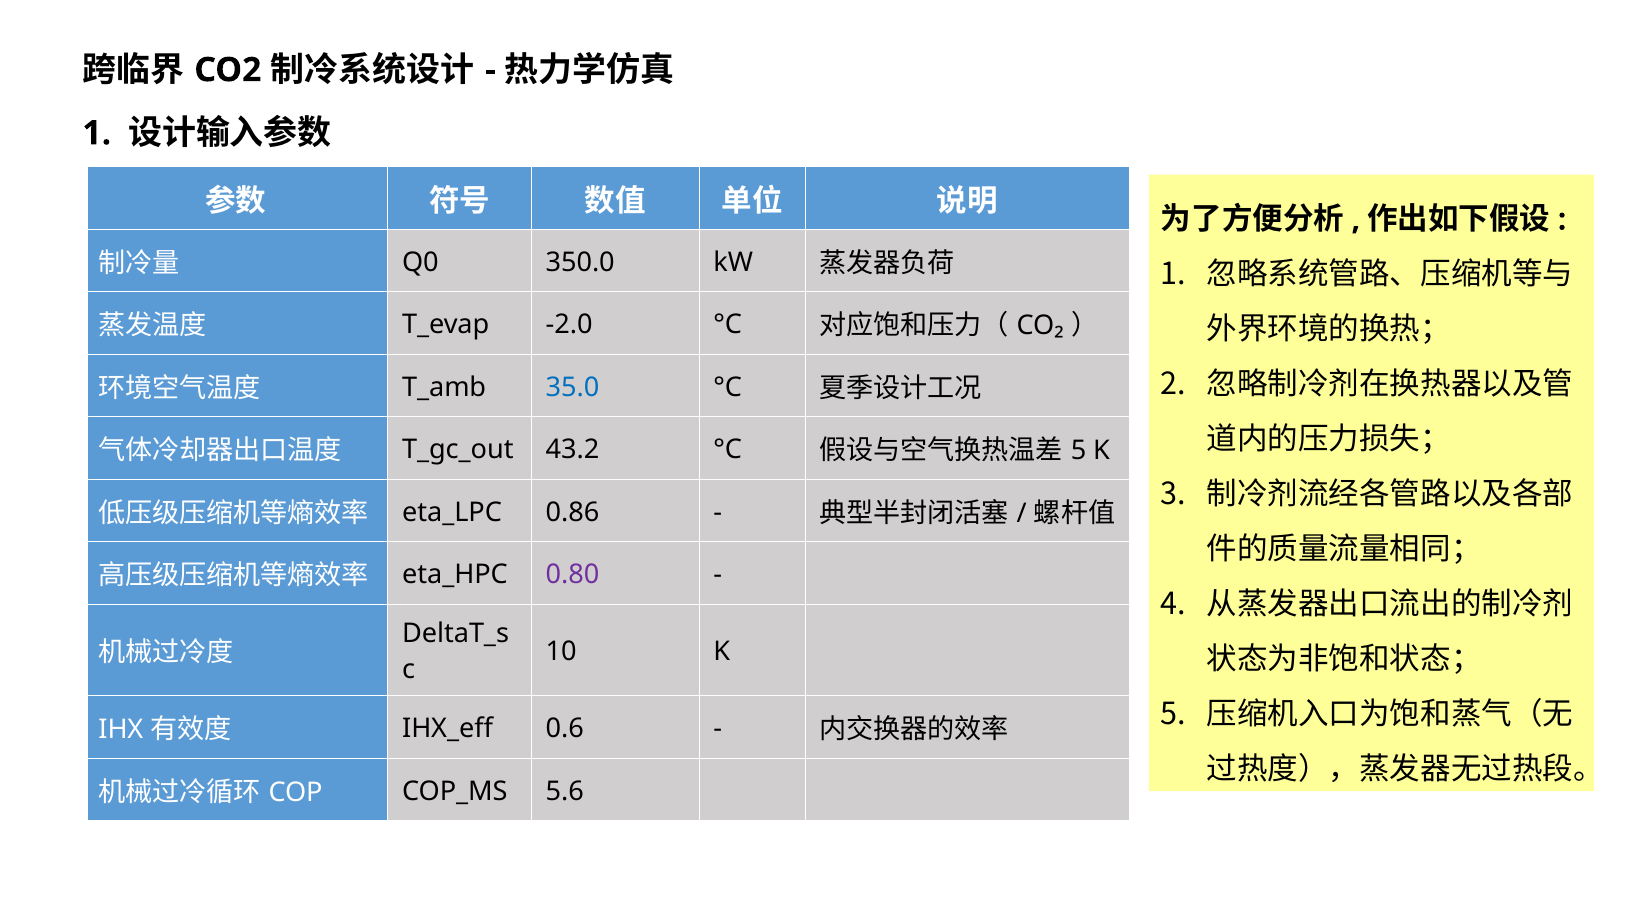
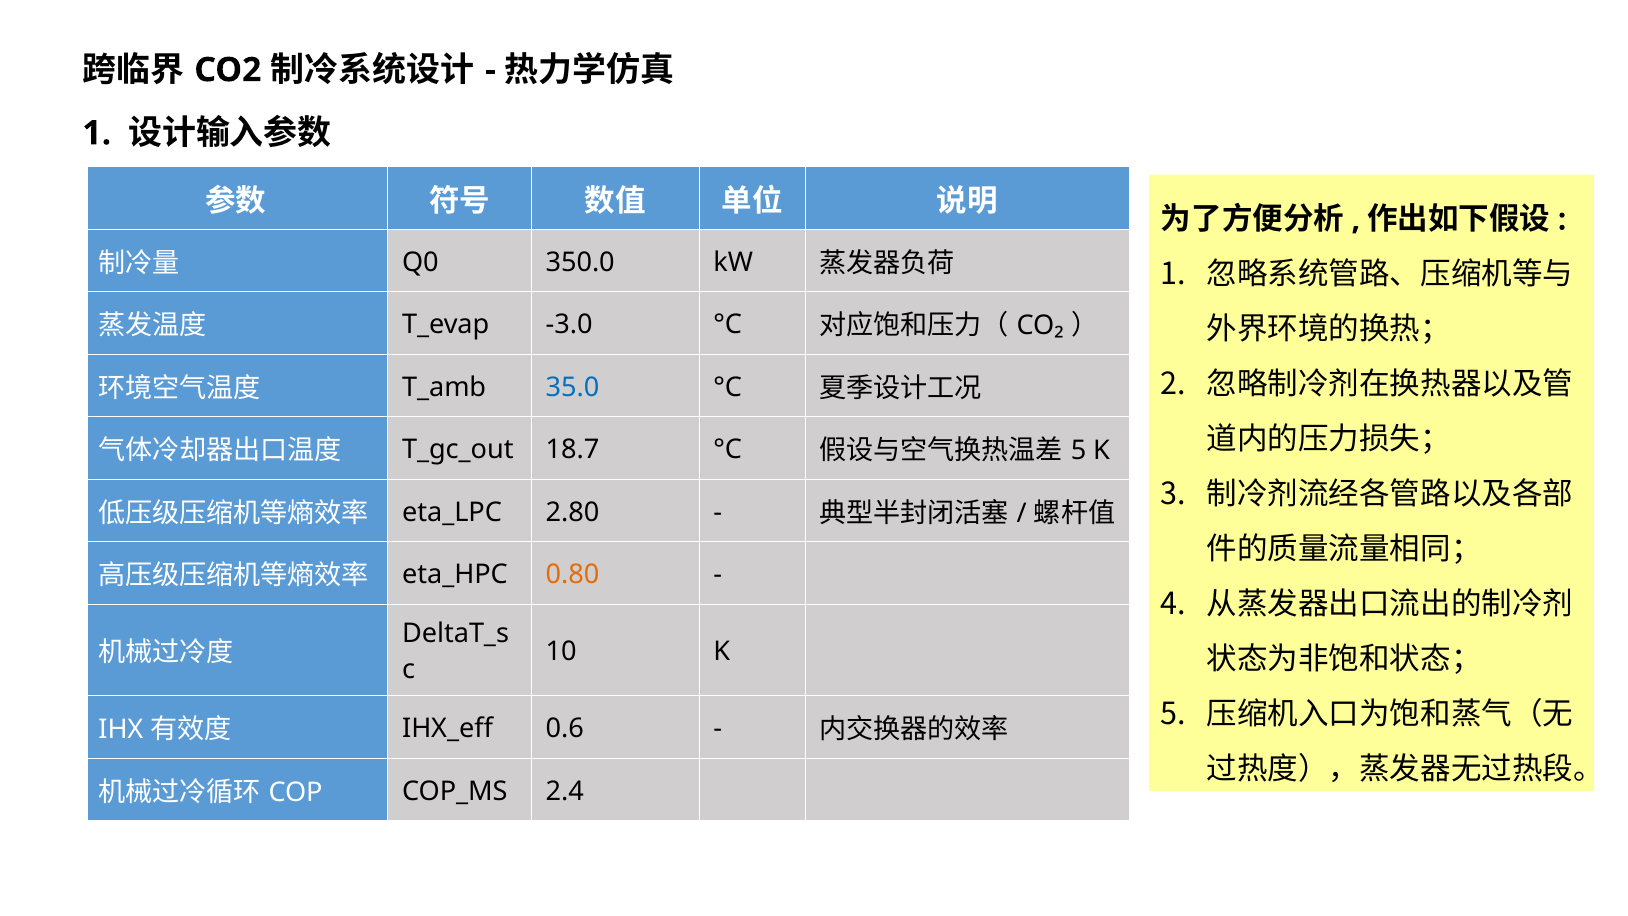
-2.0: -2.0 -> -3.0
43.2: 43.2 -> 18.7
0.86: 0.86 -> 2.80
0.80 colour: purple -> orange
5.6: 5.6 -> 2.4
